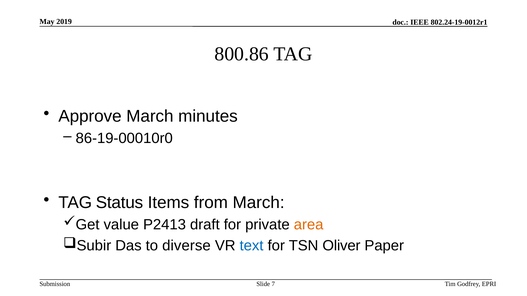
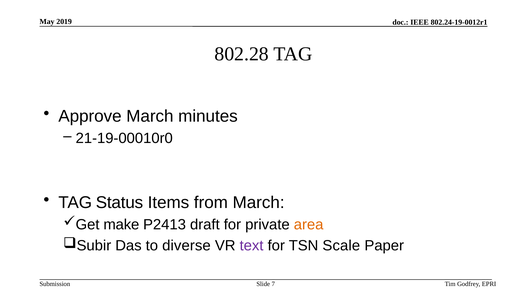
800.86: 800.86 -> 802.28
86-19-00010r0: 86-19-00010r0 -> 21-19-00010r0
value: value -> make
text colour: blue -> purple
Oliver: Oliver -> Scale
